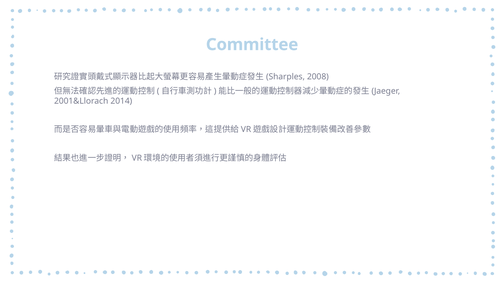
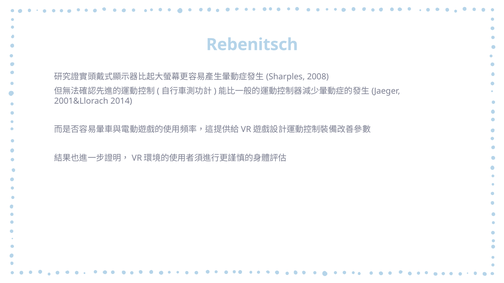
Committee: Committee -> Rebenitsch
